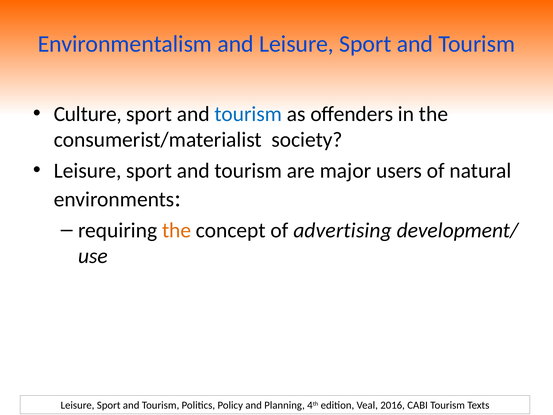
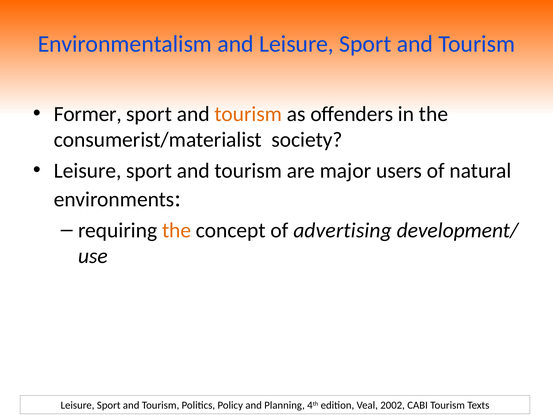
Culture: Culture -> Former
tourism at (248, 114) colour: blue -> orange
2016: 2016 -> 2002
